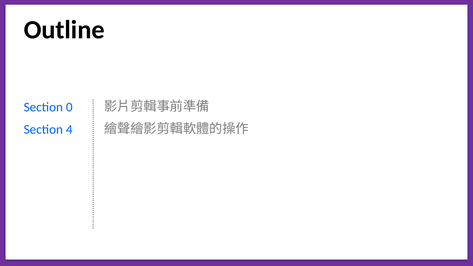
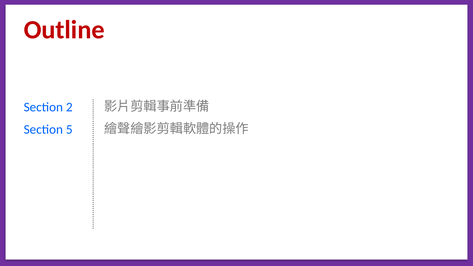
Outline colour: black -> red
0: 0 -> 2
4: 4 -> 5
